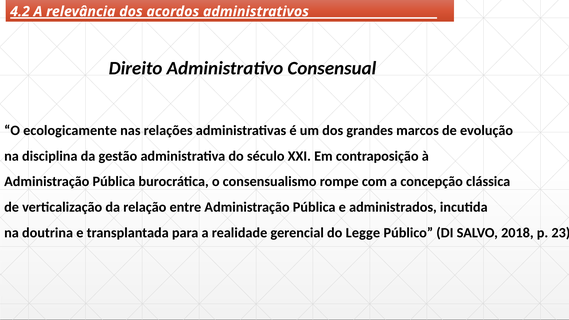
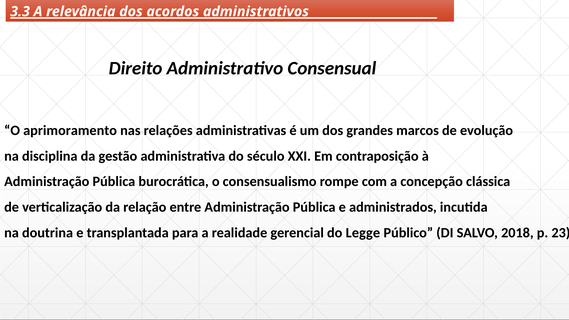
4.2: 4.2 -> 3.3
ecologicamente: ecologicamente -> aprimoramento
